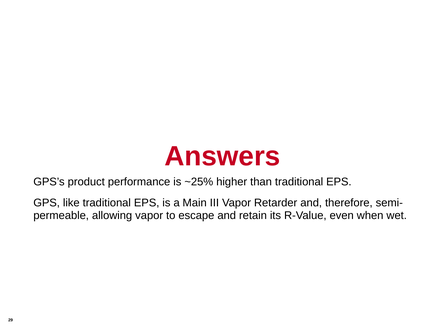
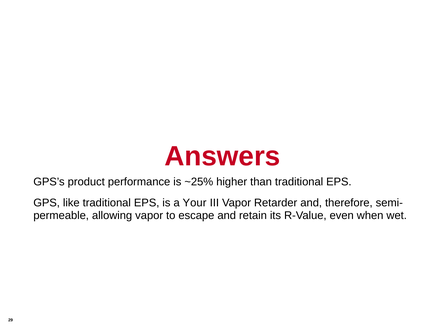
Main: Main -> Your
